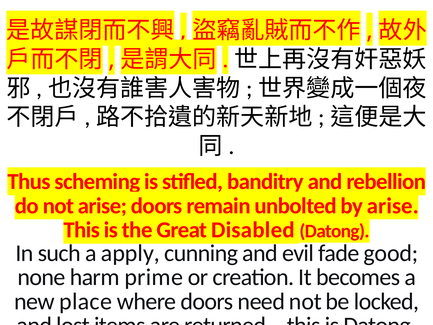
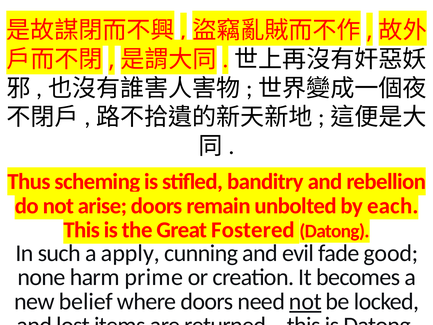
by arise: arise -> each
Disabled: Disabled -> Fostered
place: place -> belief
not at (305, 301) underline: none -> present
